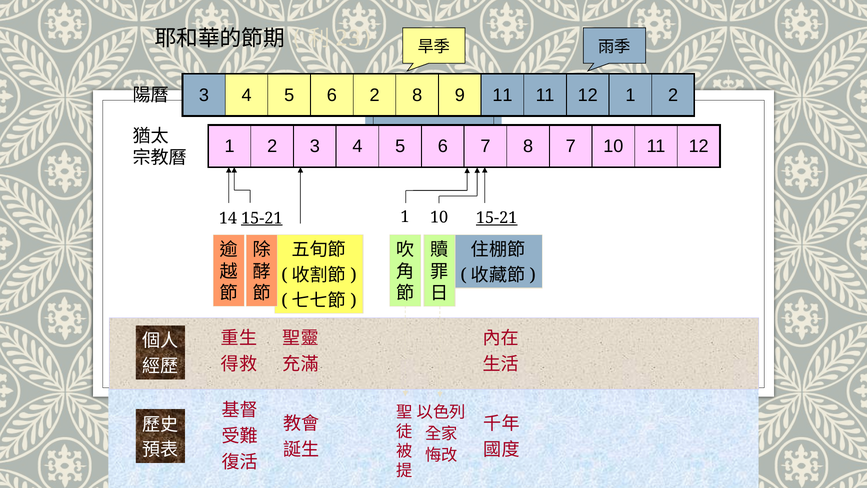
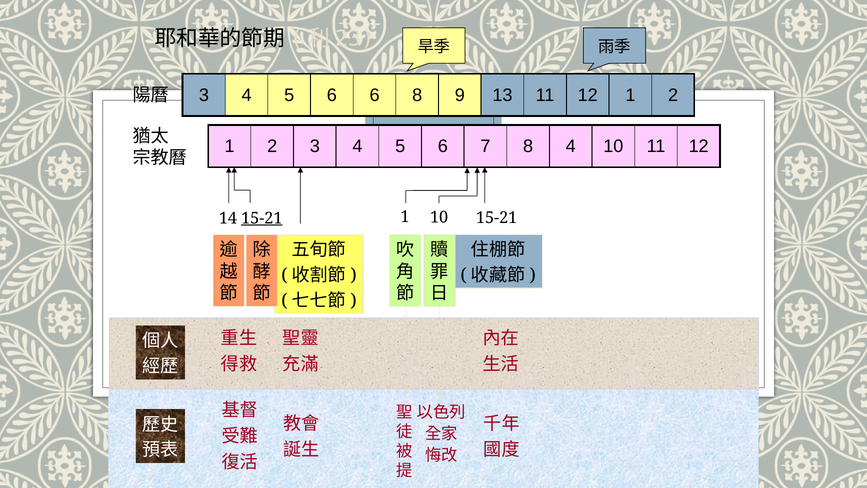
6 2: 2 -> 6
9 11: 11 -> 13
8 7: 7 -> 4
15-21 at (497, 218) underline: present -> none
